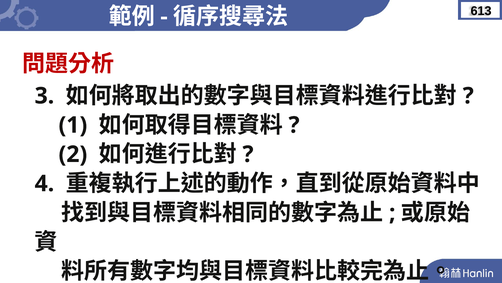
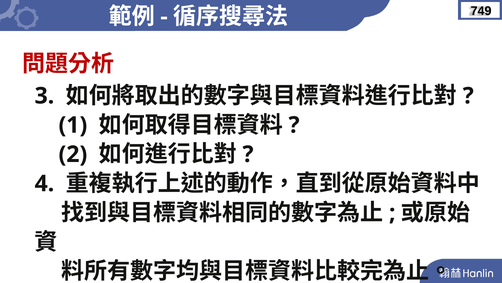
613: 613 -> 749
